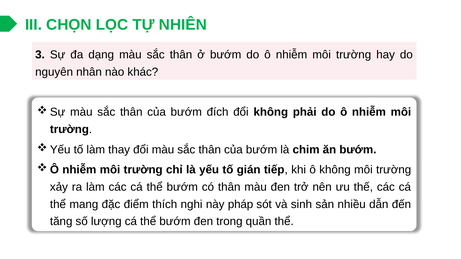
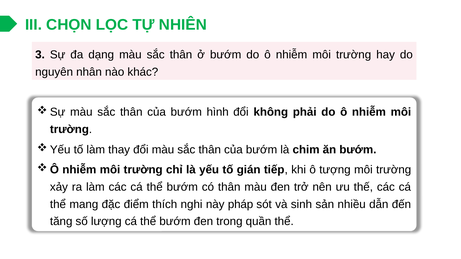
đích: đích -> hình
ô không: không -> tượng
